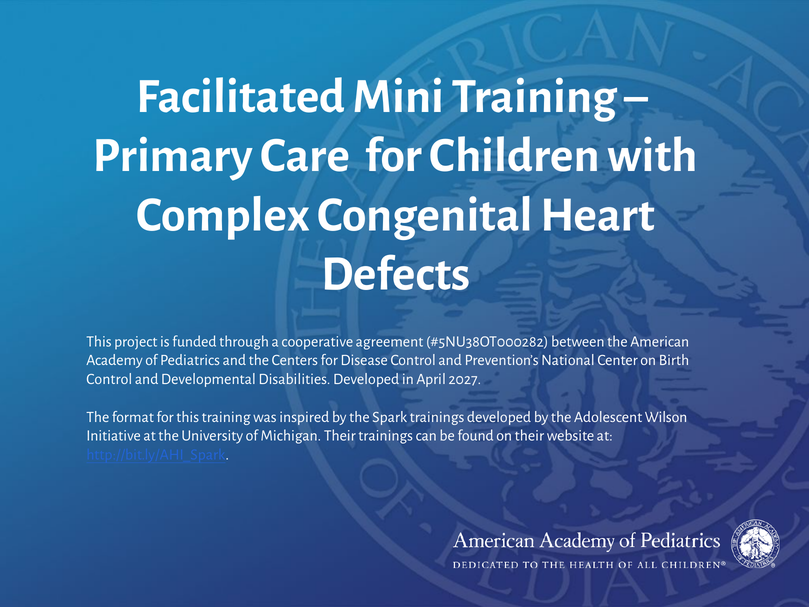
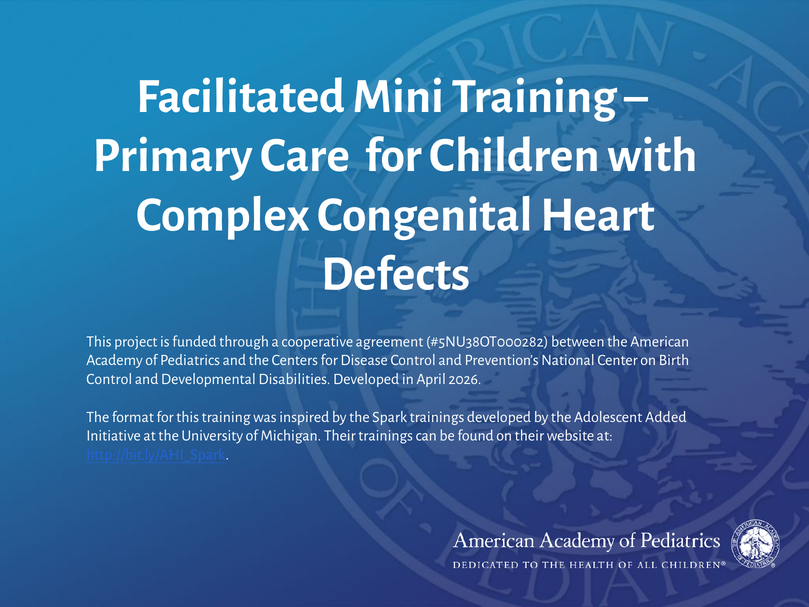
2027: 2027 -> 2026
Wilson: Wilson -> Added
